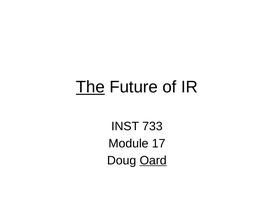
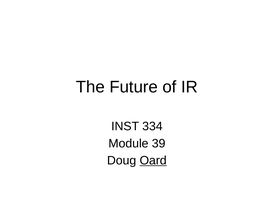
The underline: present -> none
733: 733 -> 334
17: 17 -> 39
